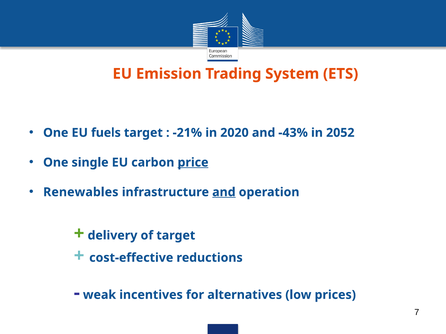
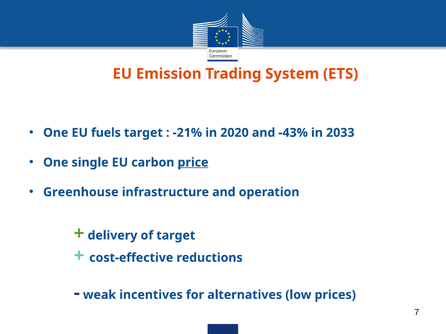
2052: 2052 -> 2033
Renewables: Renewables -> Greenhouse
and at (224, 192) underline: present -> none
